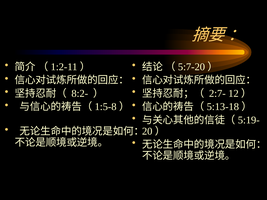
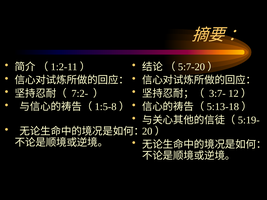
8:2-: 8:2- -> 7:2-
2:7-: 2:7- -> 3:7-
